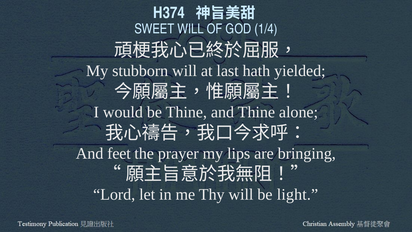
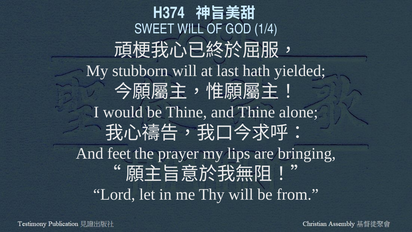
light: light -> from
